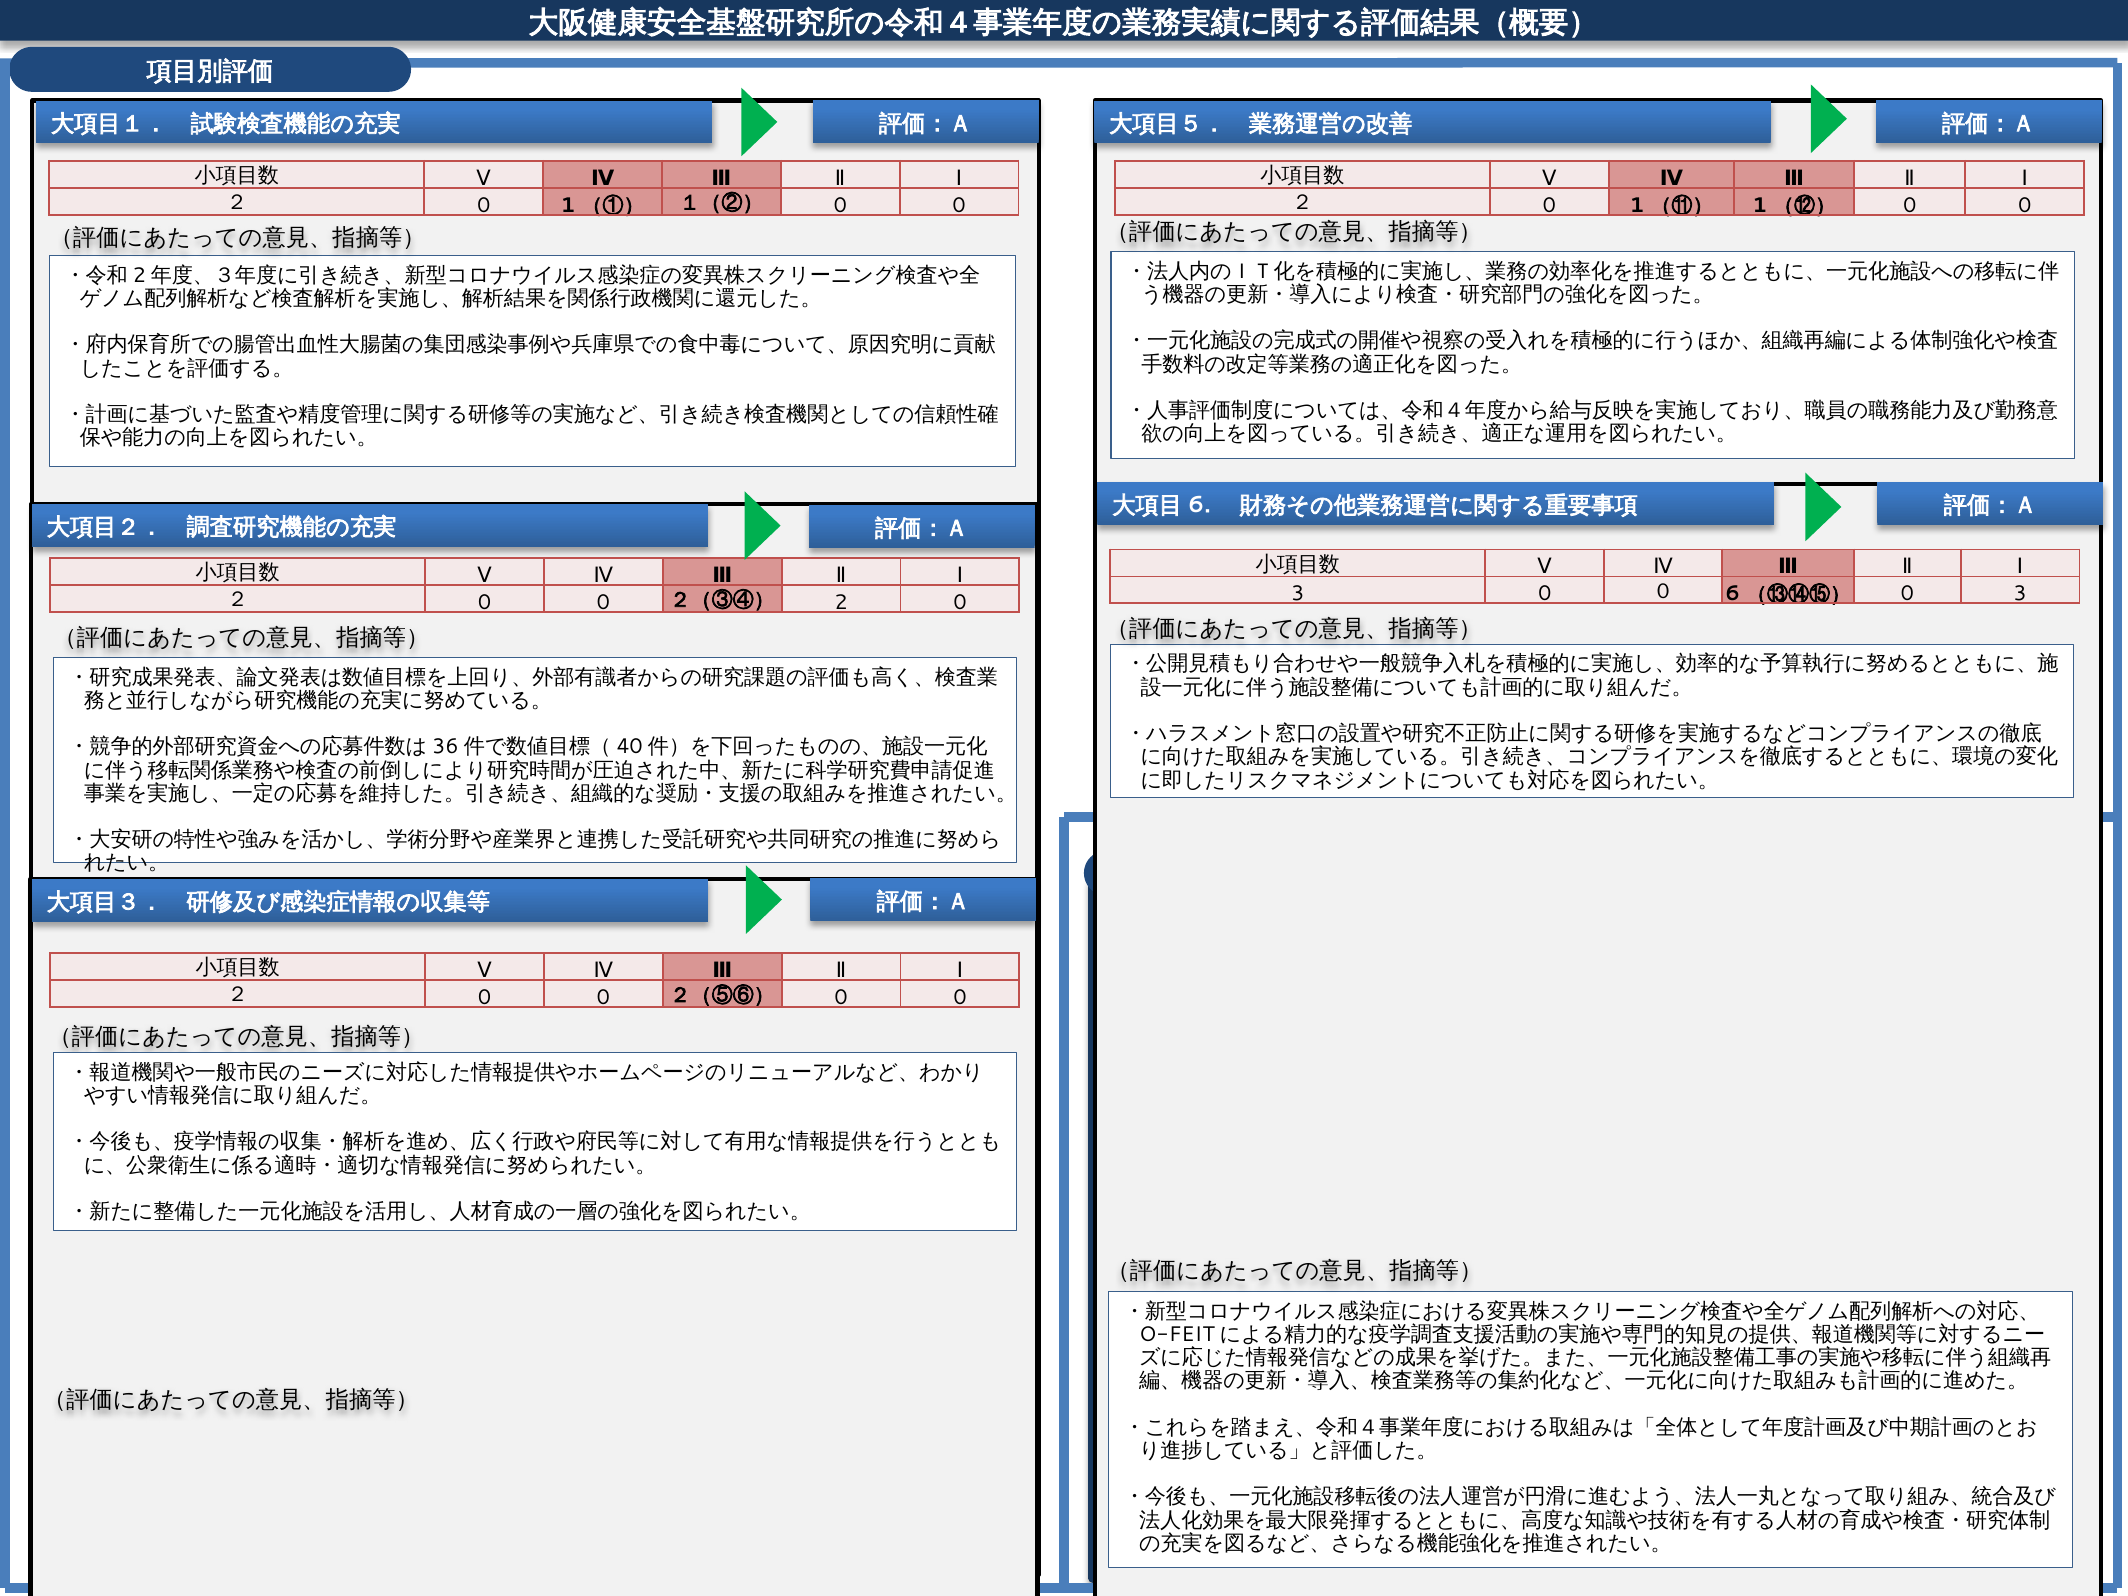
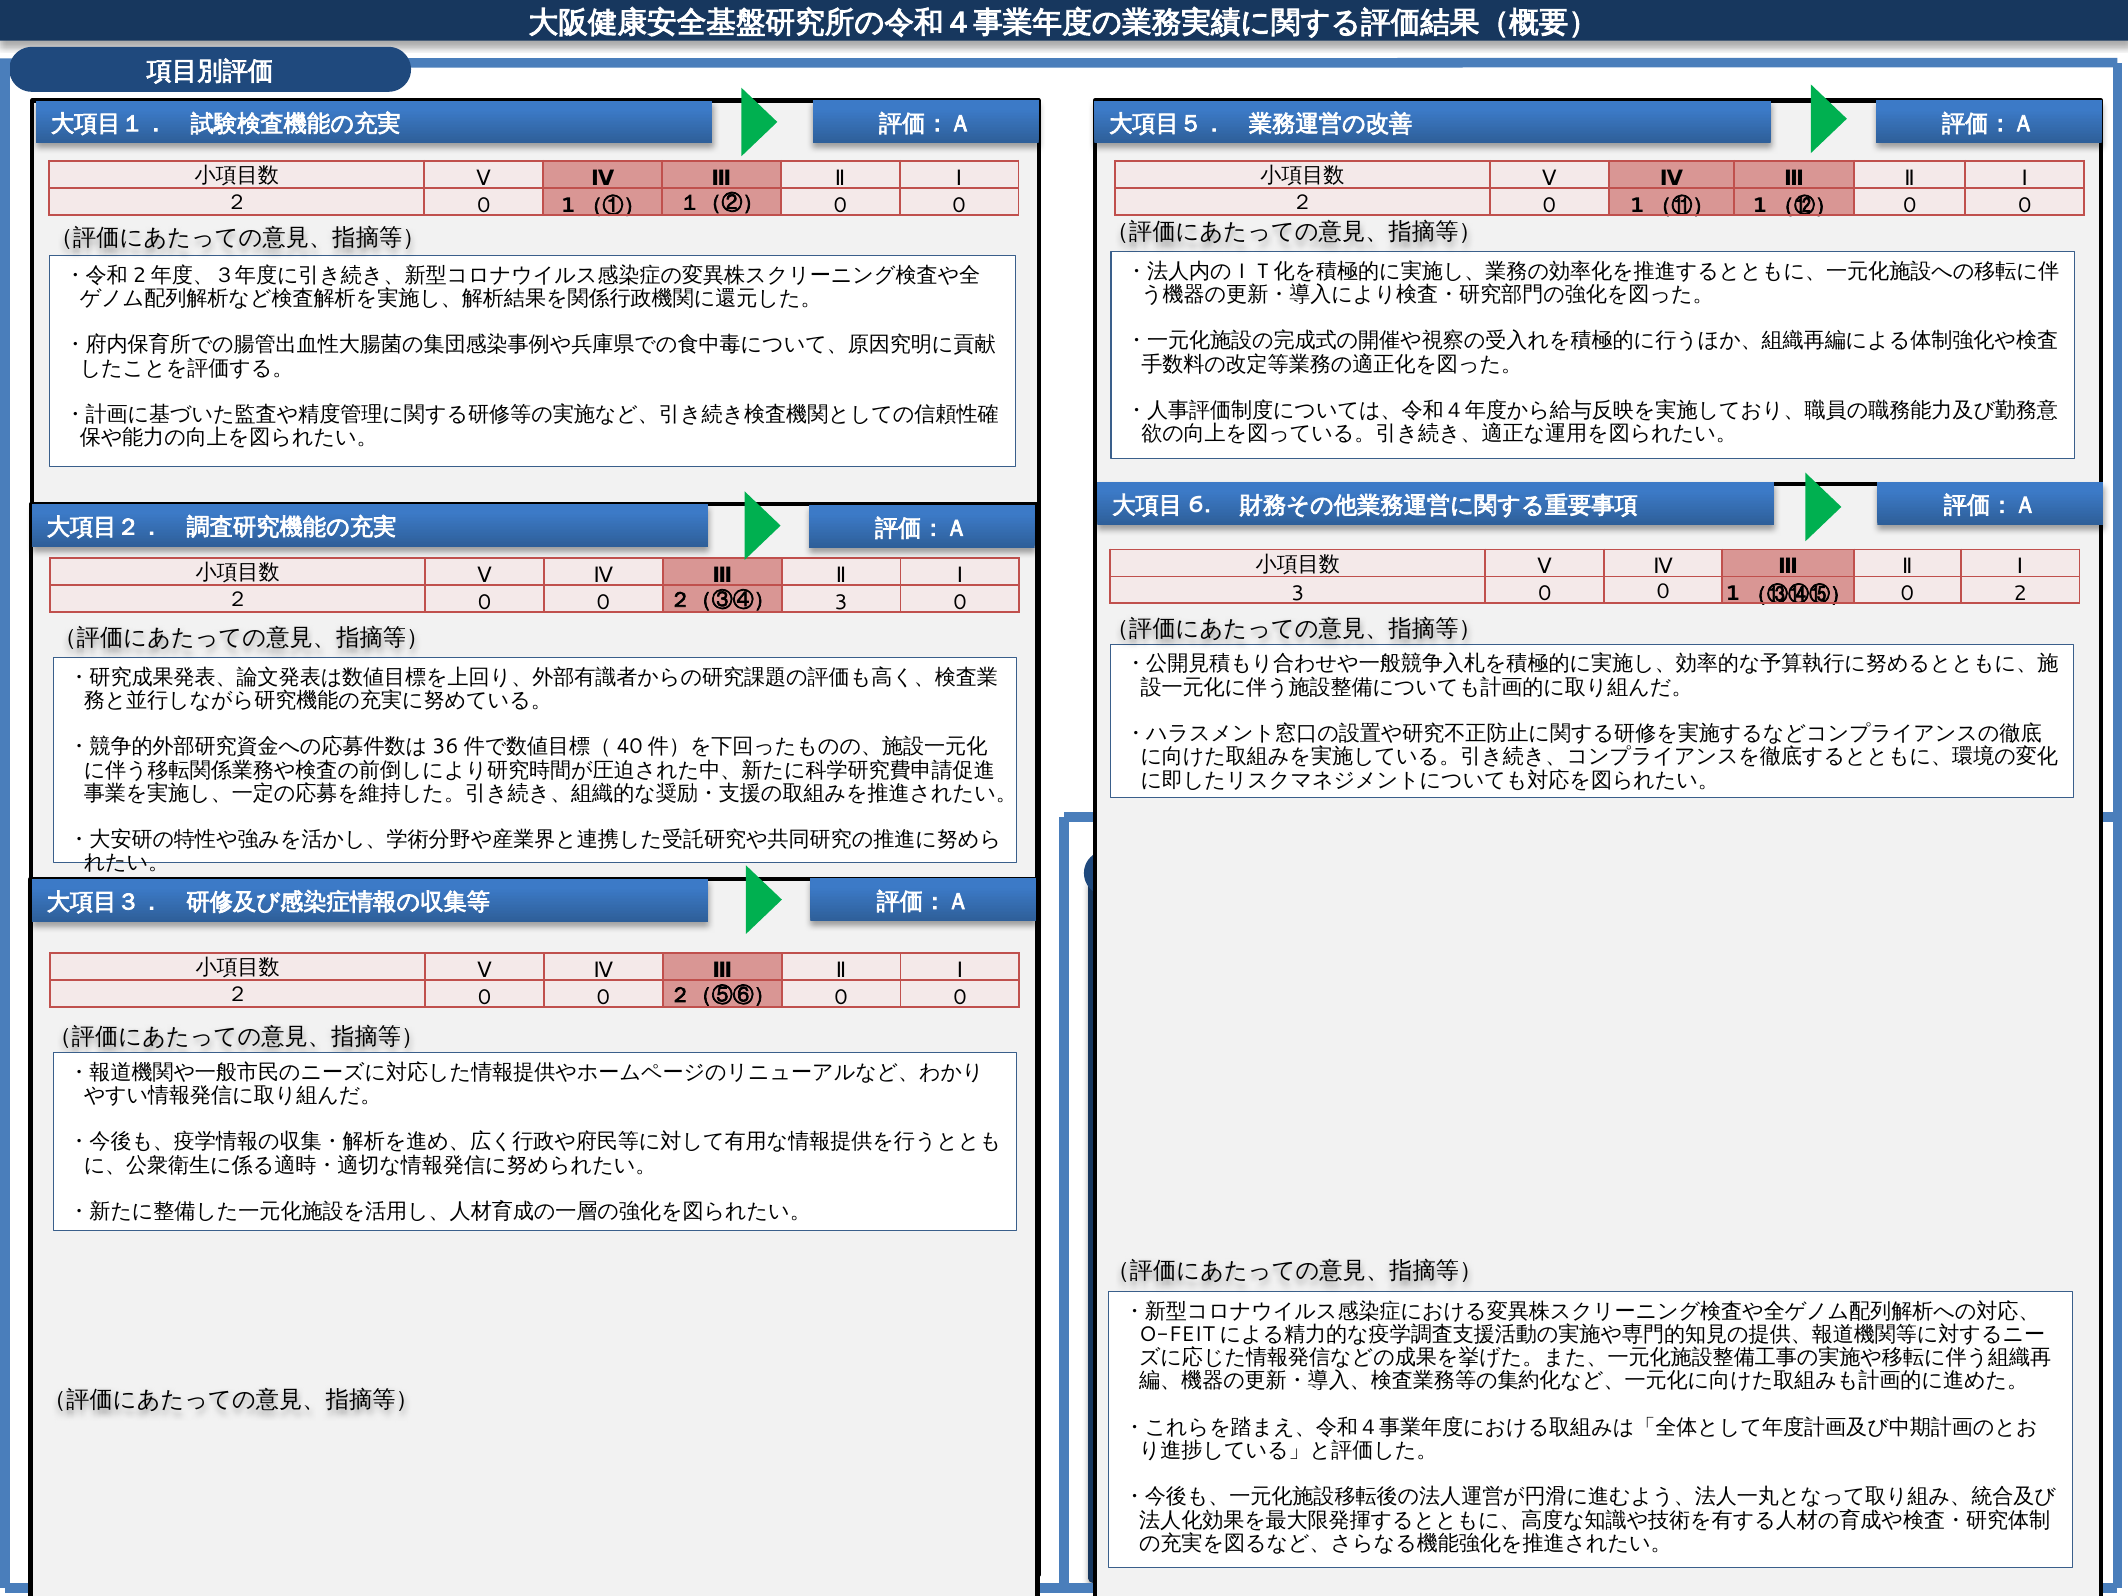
０ 6: 6 -> 1
0 3: 3 -> 2
２（③④） 2: 2 -> 3
